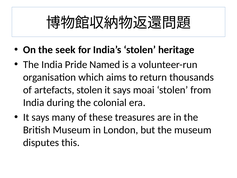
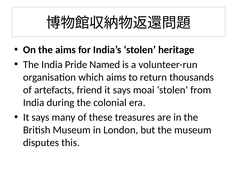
the seek: seek -> aims
artefacts stolen: stolen -> friend
